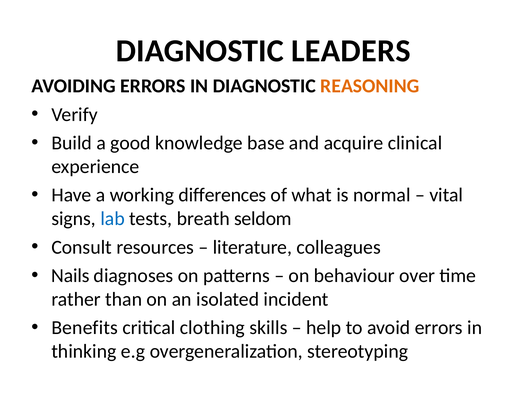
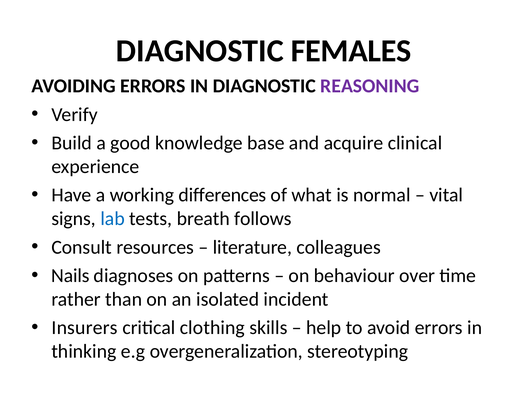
LEADERS: LEADERS -> FEMALES
REASONING colour: orange -> purple
seldom: seldom -> follows
Benefits: Benefits -> Insurers
